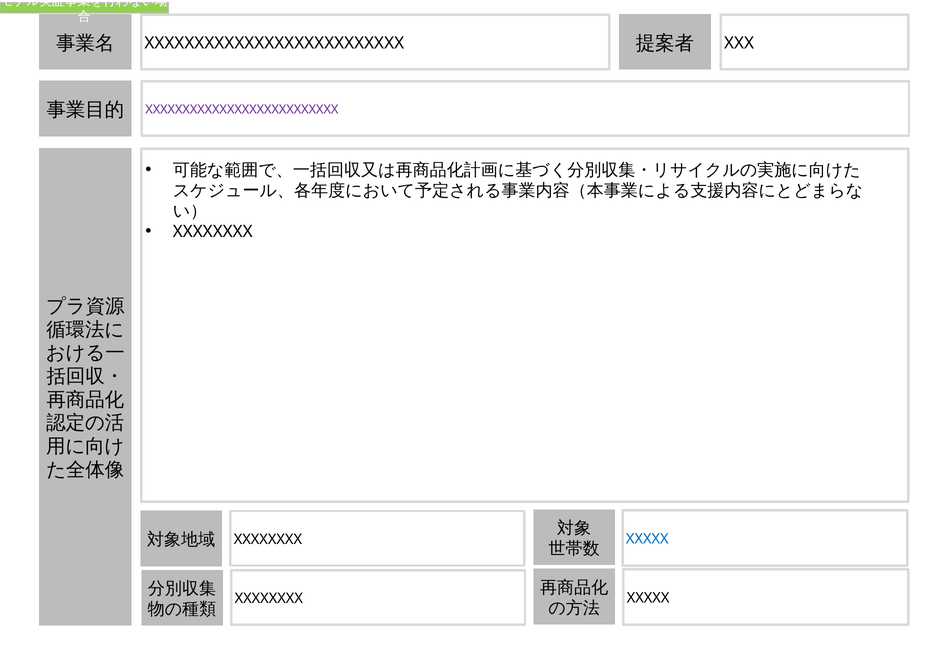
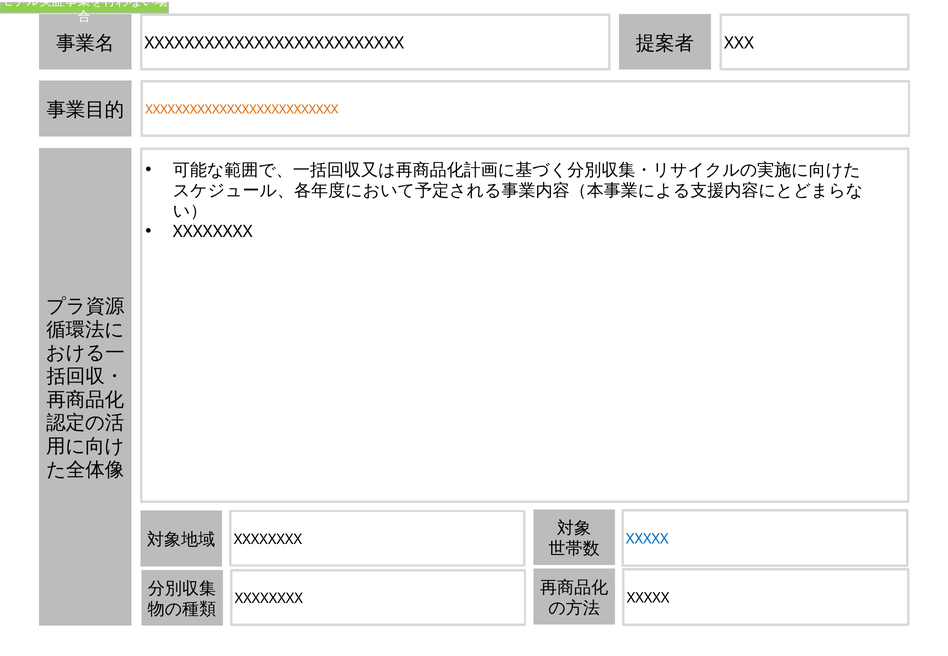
XXXXXXXXXXXXXXXXXXXXXXXXXX at (242, 109) colour: purple -> orange
